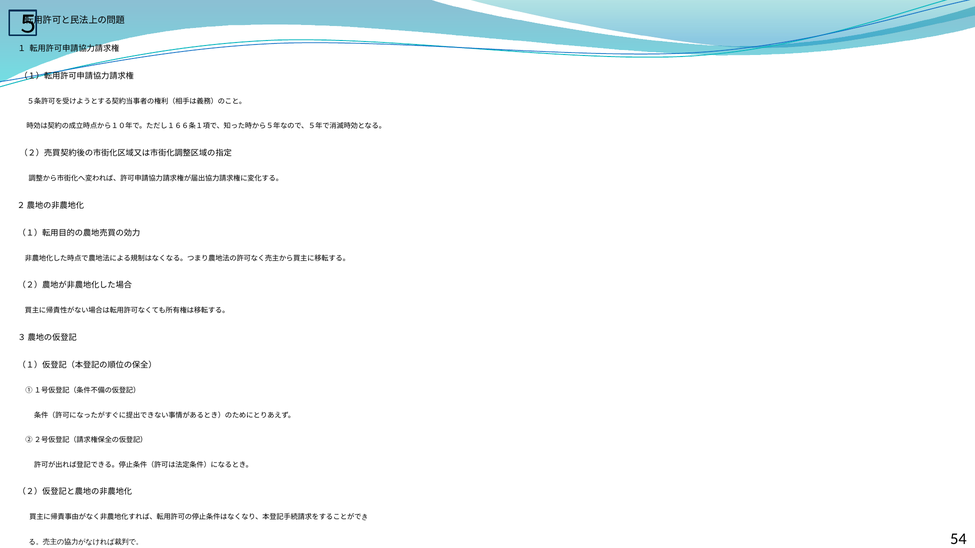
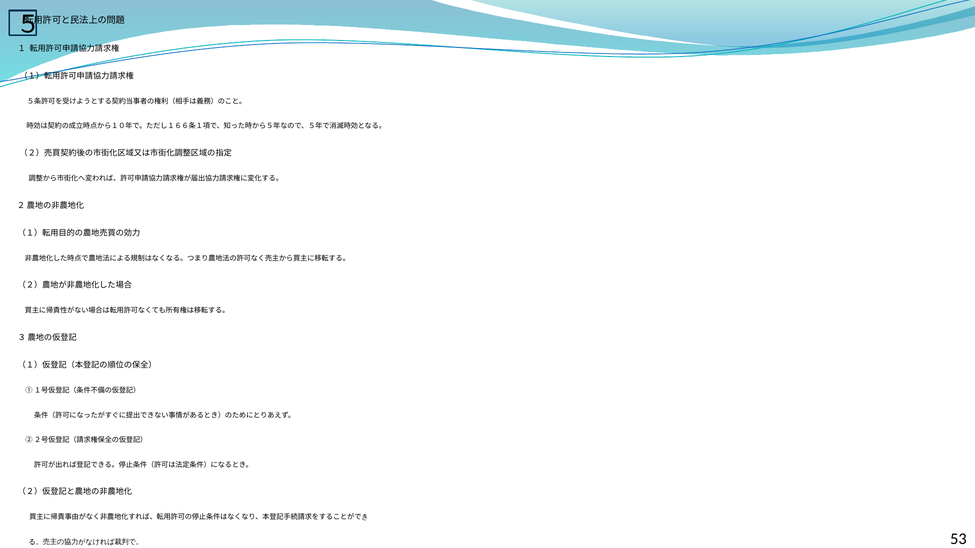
54: 54 -> 53
